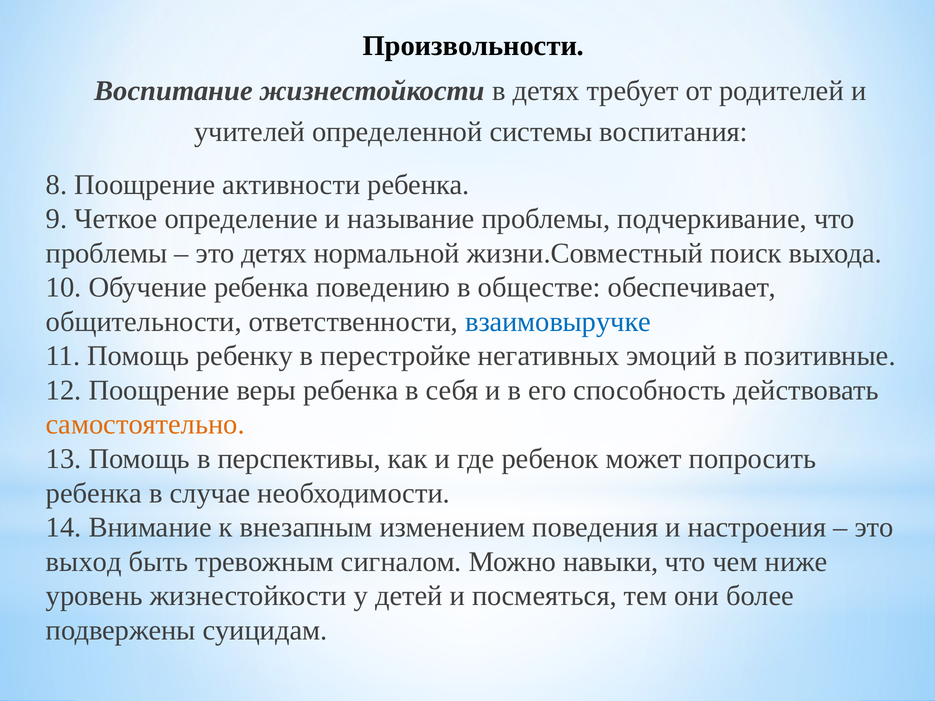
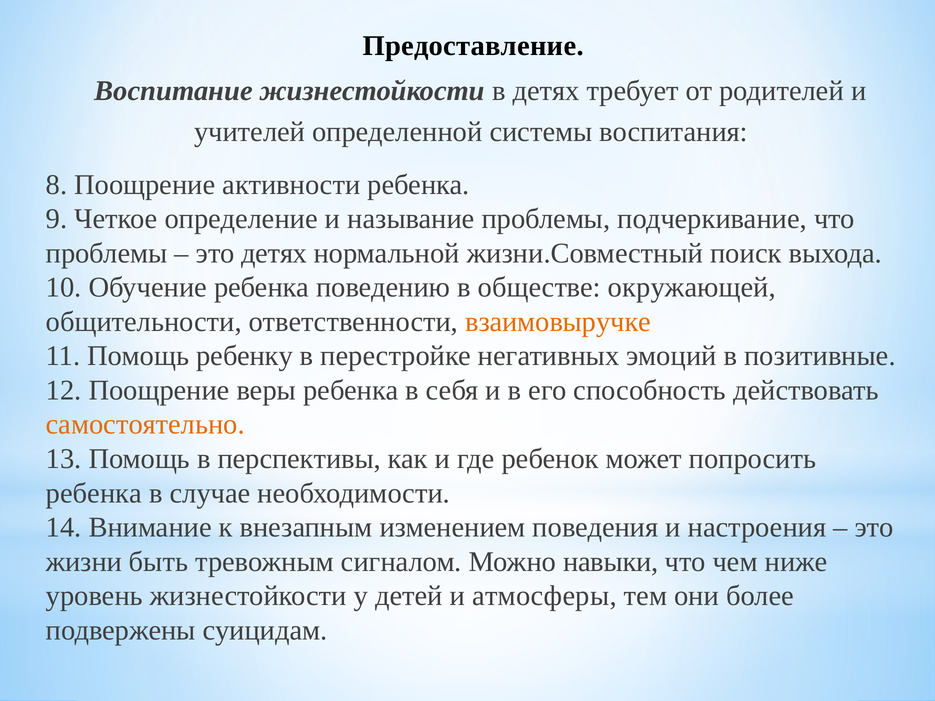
Произвольности: Произвольности -> Предоставление
обеспечивает: обеспечивает -> окружающей
взаимовыручке colour: blue -> orange
выход: выход -> жизни
посмеяться: посмеяться -> атмосферы
